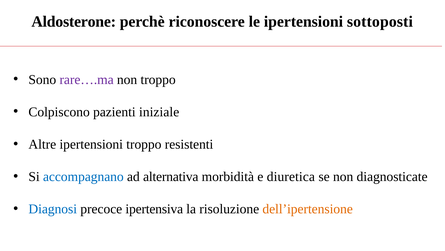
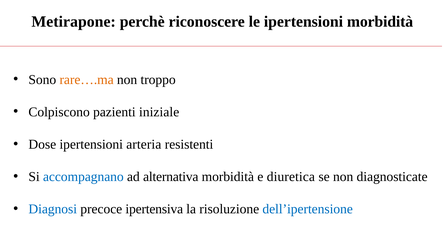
Aldosterone: Aldosterone -> Metirapone
ipertensioni sottoposti: sottoposti -> morbidità
rare….ma colour: purple -> orange
Altre: Altre -> Dose
ipertensioni troppo: troppo -> arteria
dell’ipertensione colour: orange -> blue
